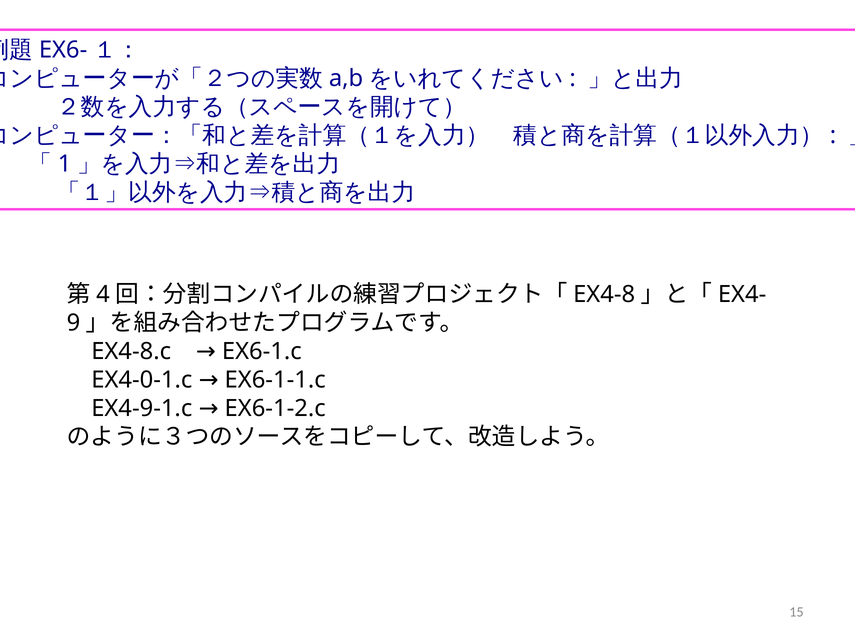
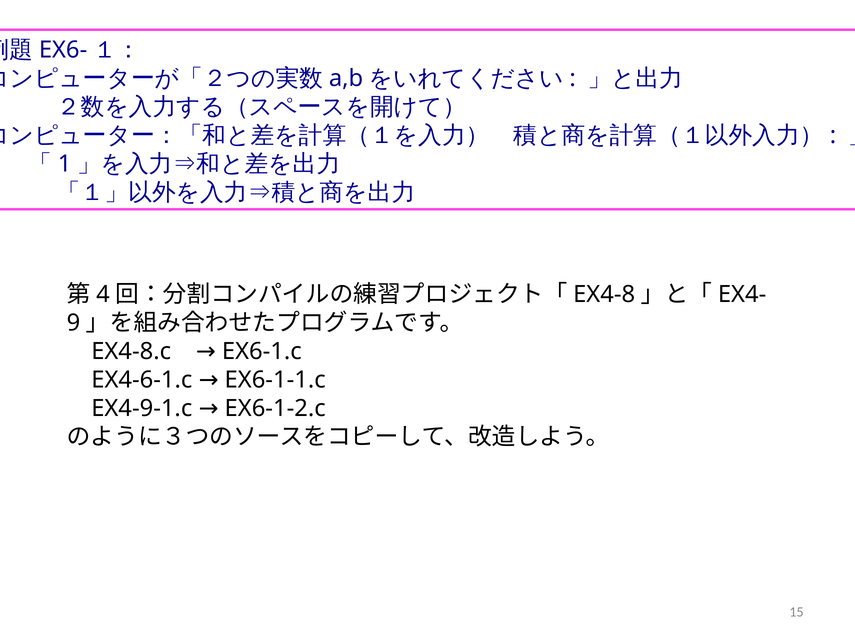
EX4-0-1.c: EX4-0-1.c -> EX4-6-1.c
